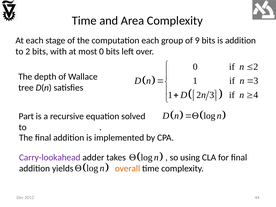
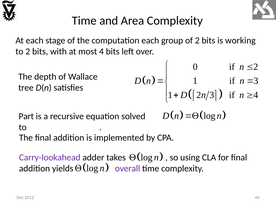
of 9: 9 -> 2
is addition: addition -> working
most 0: 0 -> 4
overall colour: orange -> purple
